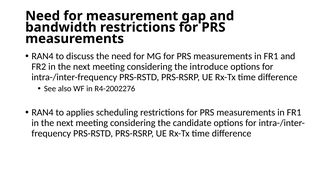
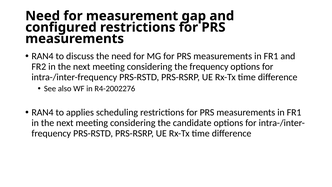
bandwidth: bandwidth -> configured
the introduce: introduce -> frequency
